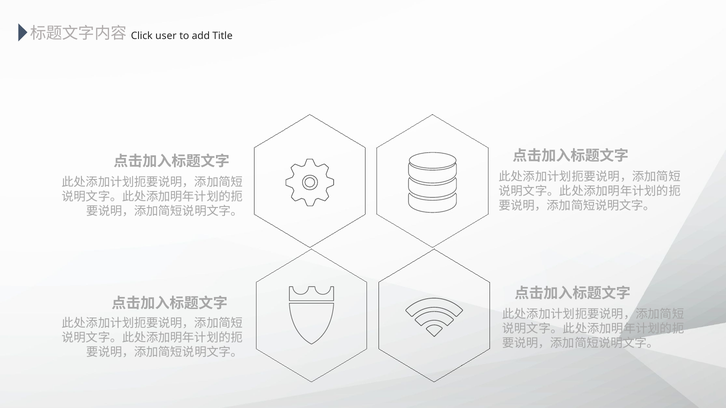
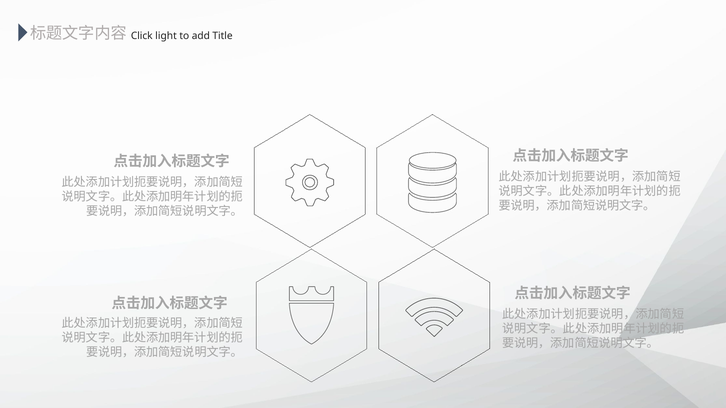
user: user -> light
